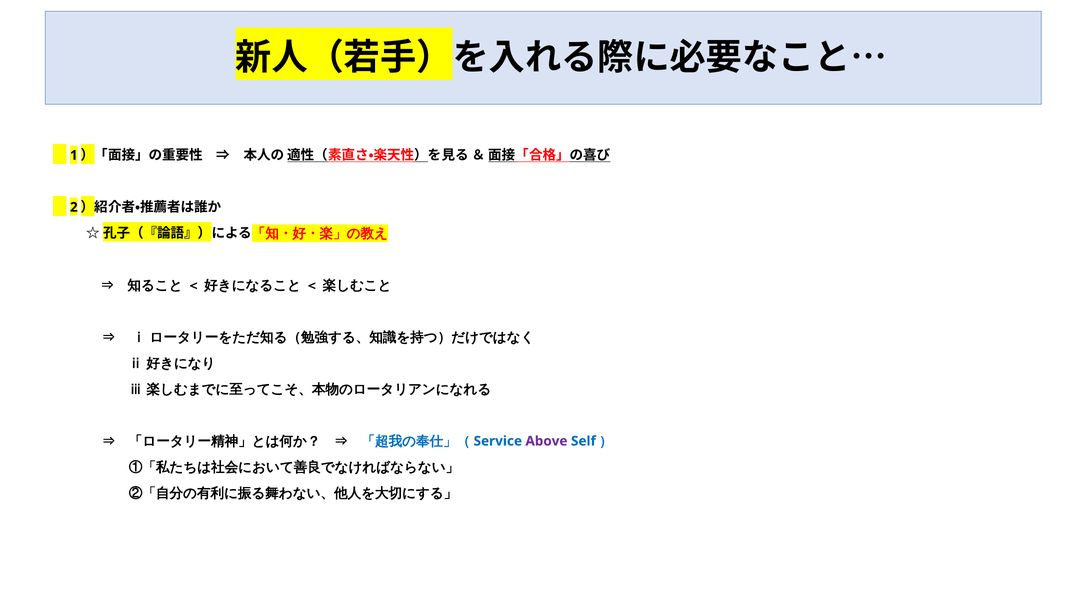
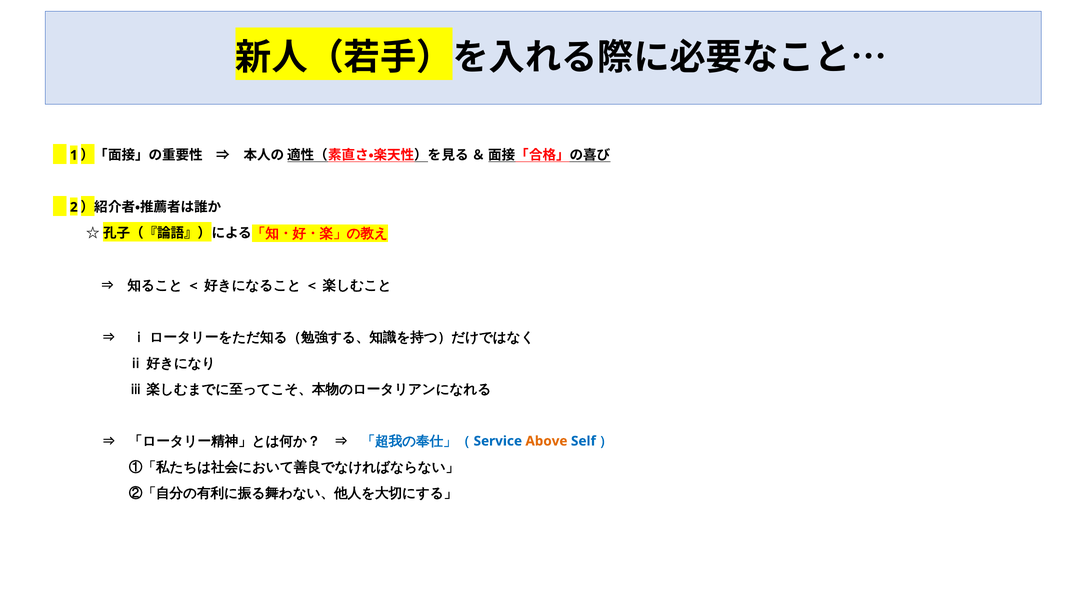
Above colour: purple -> orange
